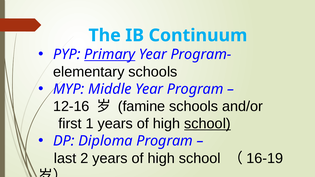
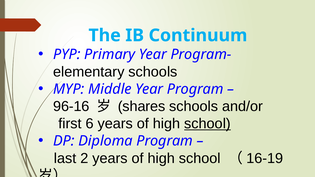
Primary underline: present -> none
12-16: 12-16 -> 96-16
famine: famine -> shares
1: 1 -> 6
